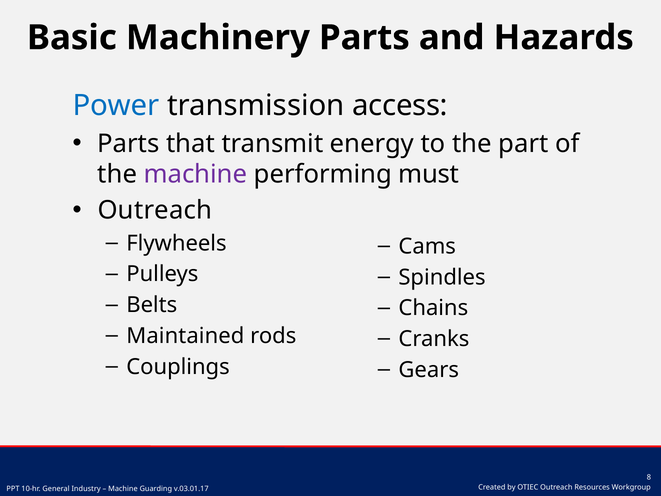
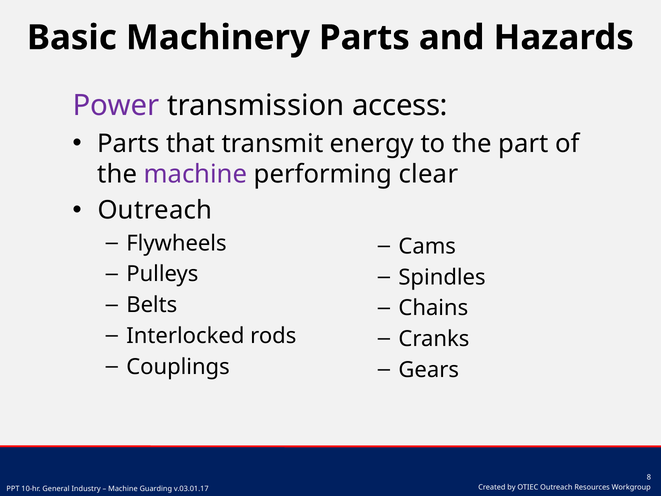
Power colour: blue -> purple
must: must -> clear
Maintained: Maintained -> Interlocked
